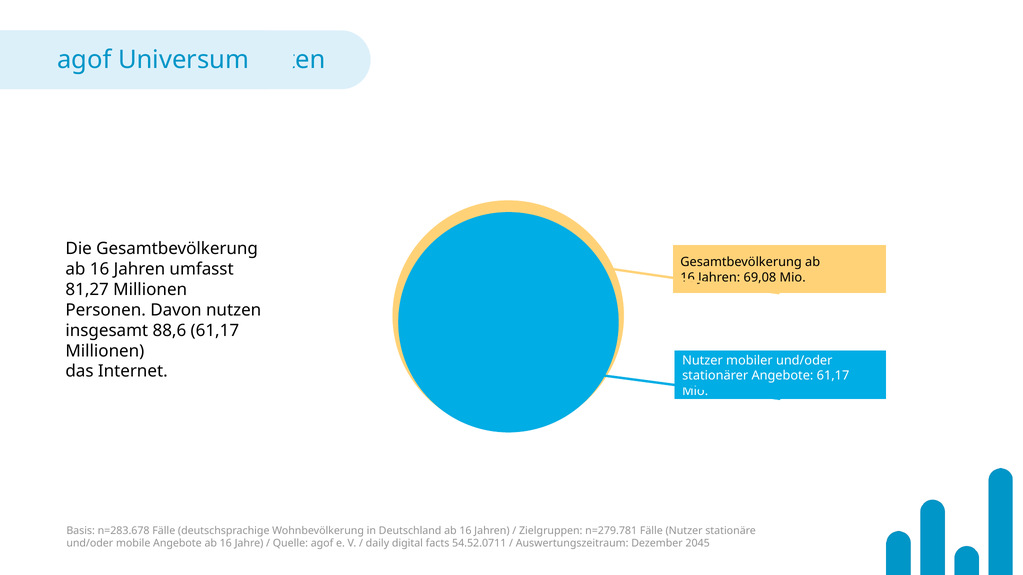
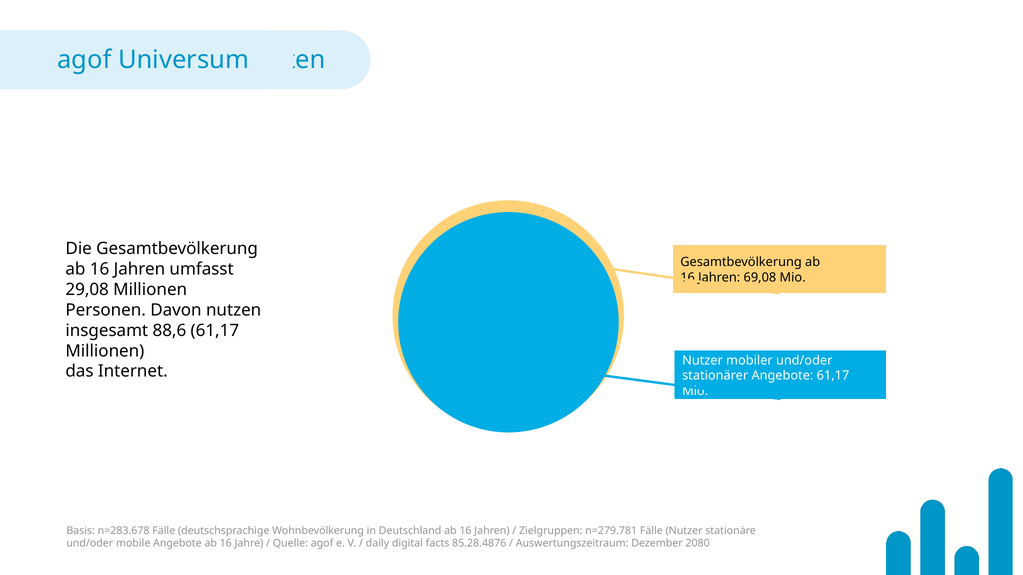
81,27: 81,27 -> 29,08
54.52.0711: 54.52.0711 -> 85.28.4876
2045: 2045 -> 2080
